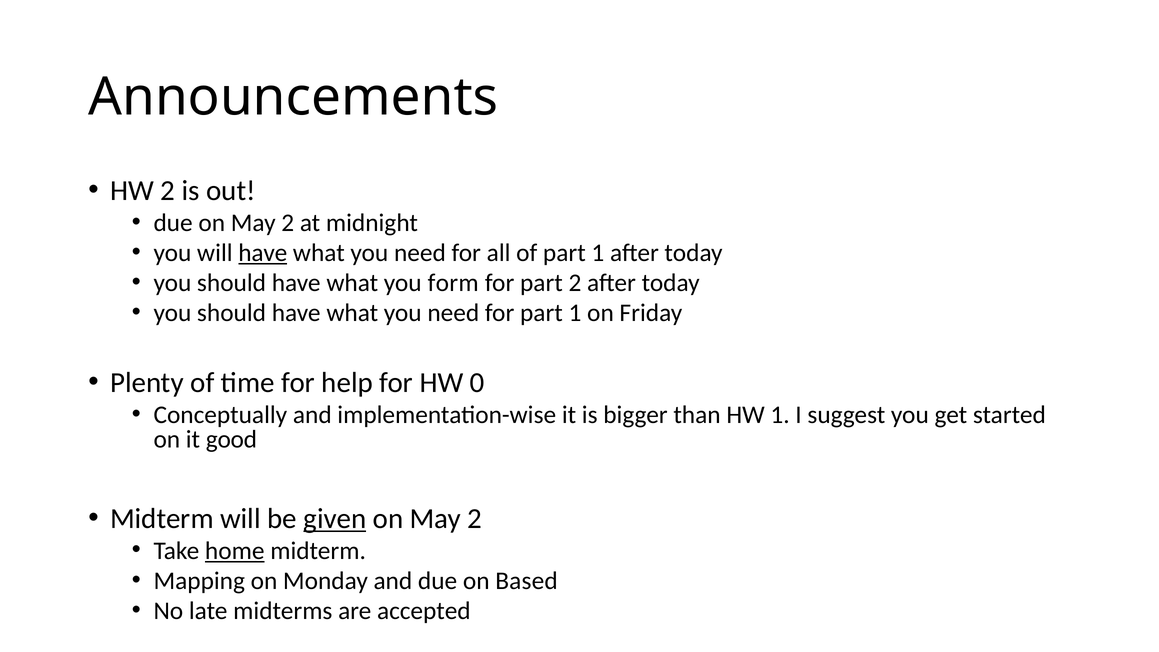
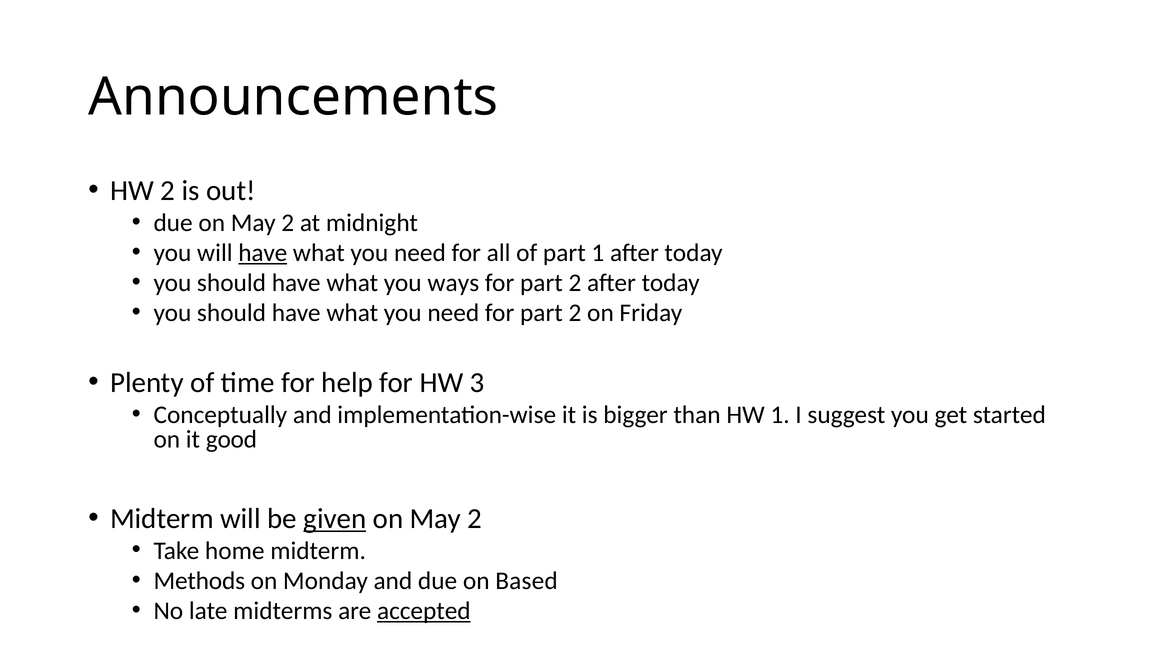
form: form -> ways
need for part 1: 1 -> 2
0: 0 -> 3
home underline: present -> none
Mapping: Mapping -> Methods
accepted underline: none -> present
